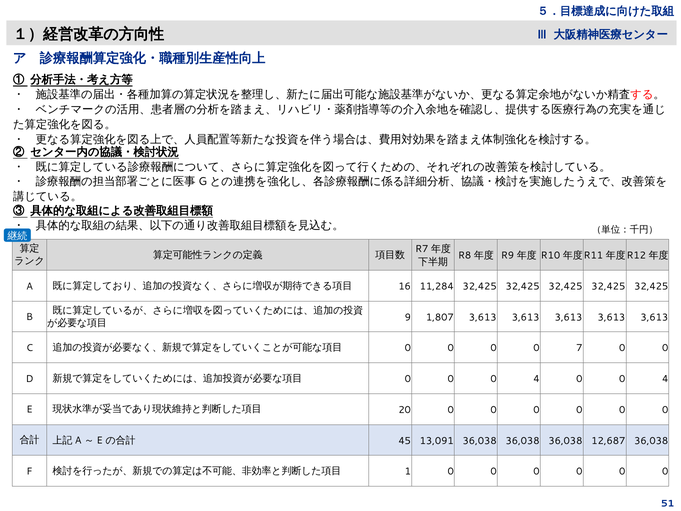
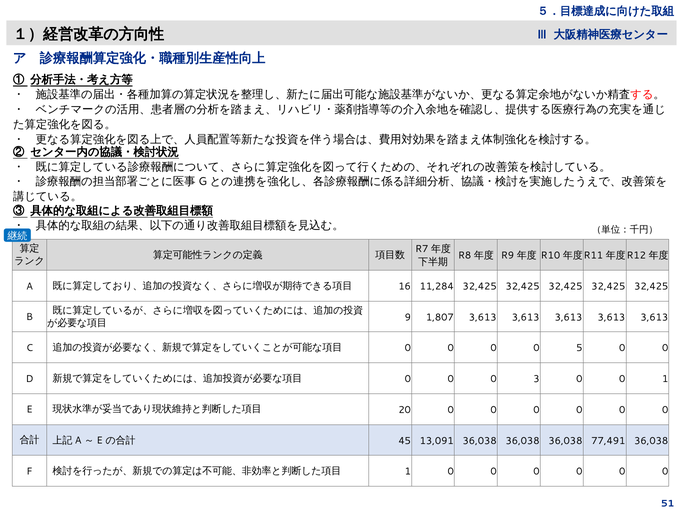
7: 7 -> 5
0 0 0 4: 4 -> 3
4 at (665, 379): 4 -> 1
12,687: 12,687 -> 77,491
